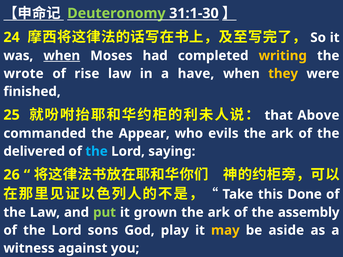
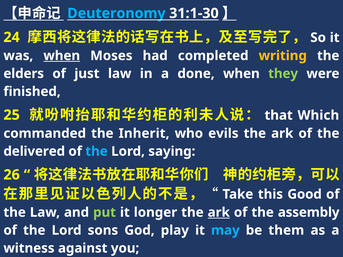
Deuteronomy colour: light green -> light blue
wrote: wrote -> elders
rise: rise -> just
have: have -> done
they colour: yellow -> light green
Above: Above -> Which
Appear: Appear -> Inherit
Done: Done -> Good
grown: grown -> longer
ark at (219, 213) underline: none -> present
may colour: yellow -> light blue
aside: aside -> them
